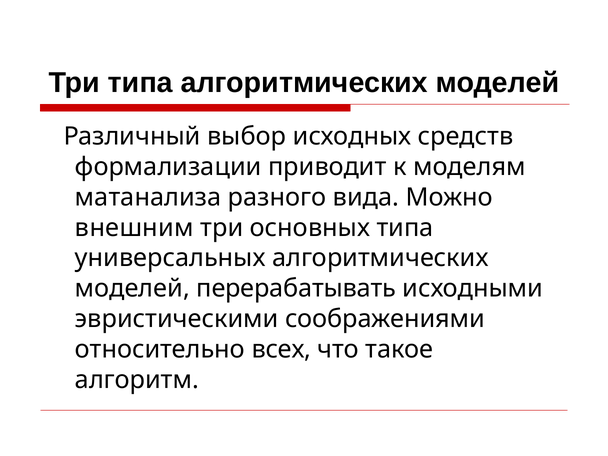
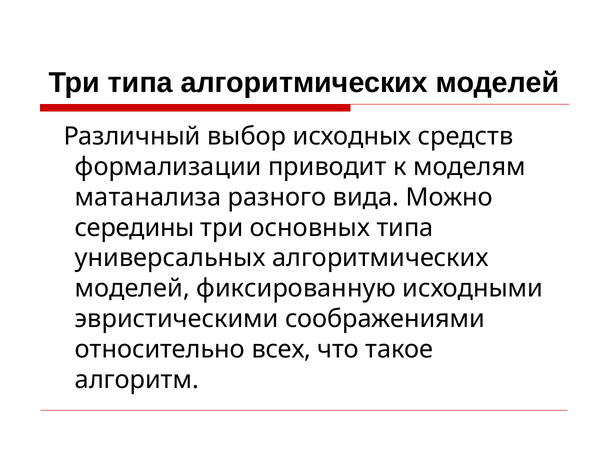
внешним: внешним -> середины
перерабатывать: перерабатывать -> фиксированную
